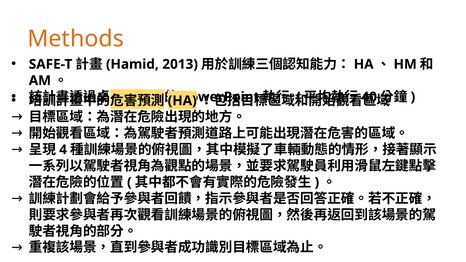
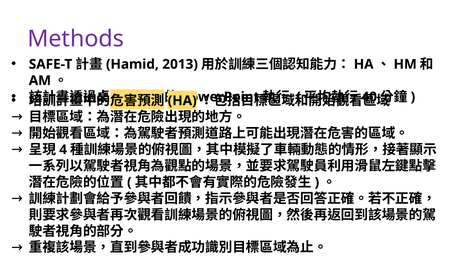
Methods colour: orange -> purple
